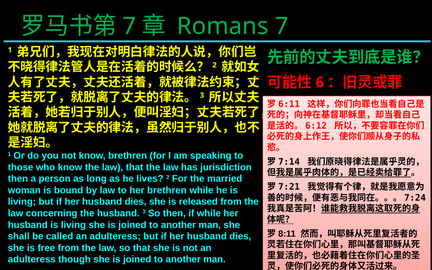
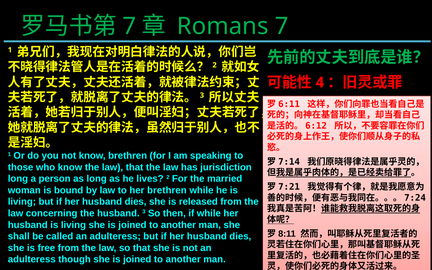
6: 6 -> 4
then at (18, 179): then -> long
